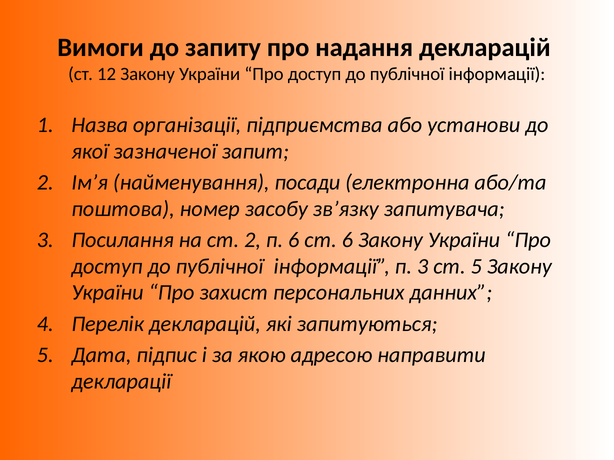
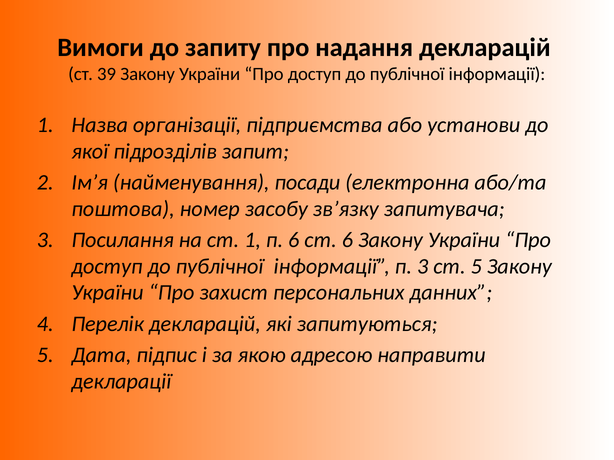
12: 12 -> 39
зазначеної: зазначеної -> підрозділів
ст 2: 2 -> 1
